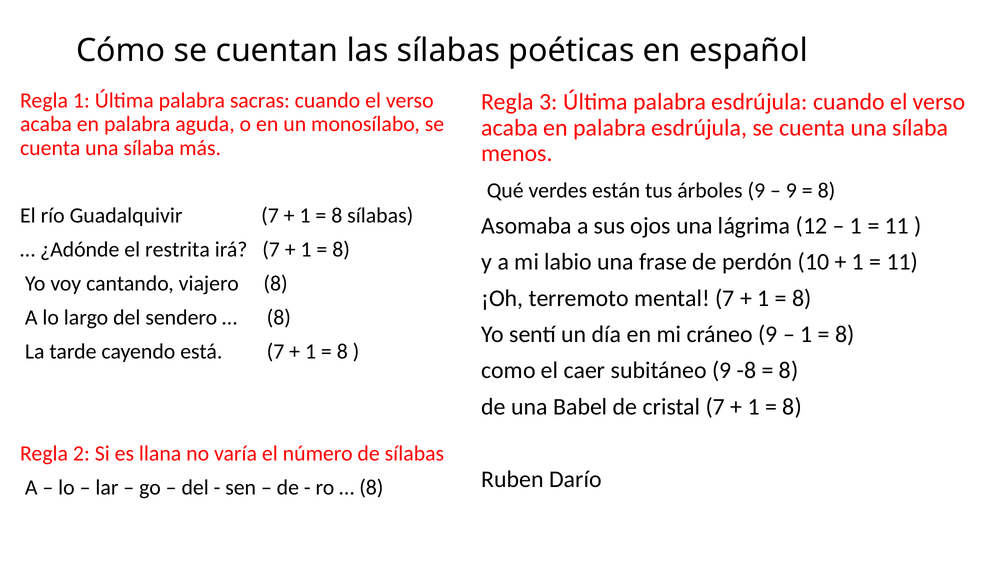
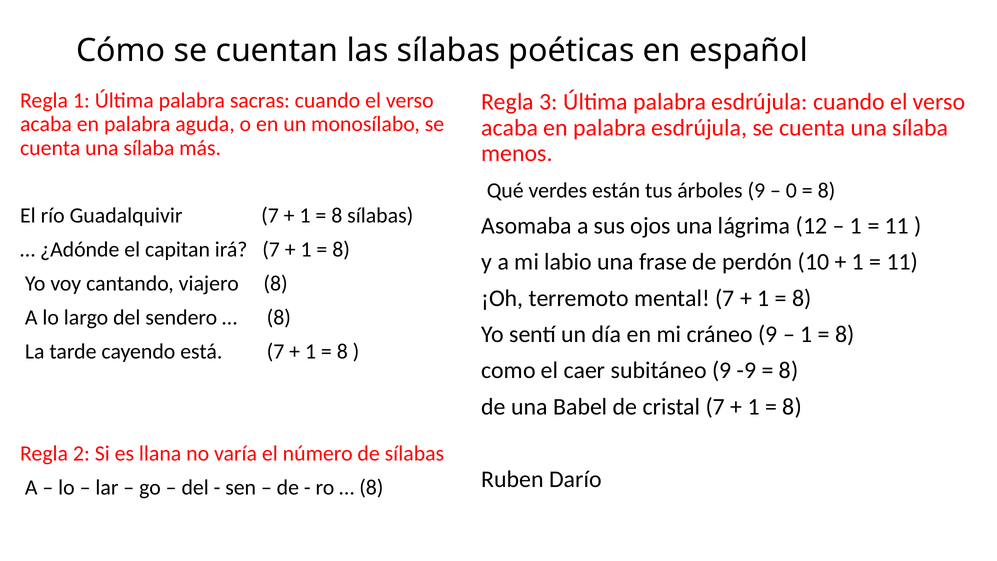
9 at (791, 190): 9 -> 0
restrita: restrita -> capitan
-8: -8 -> -9
